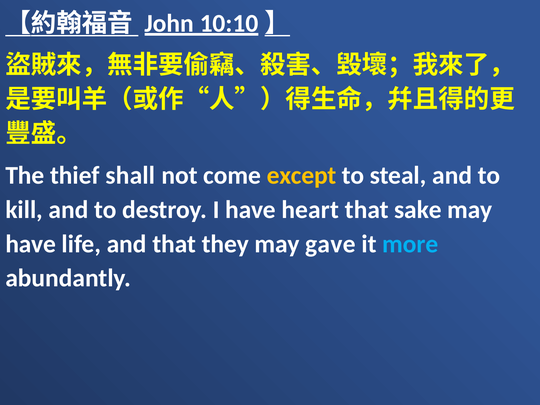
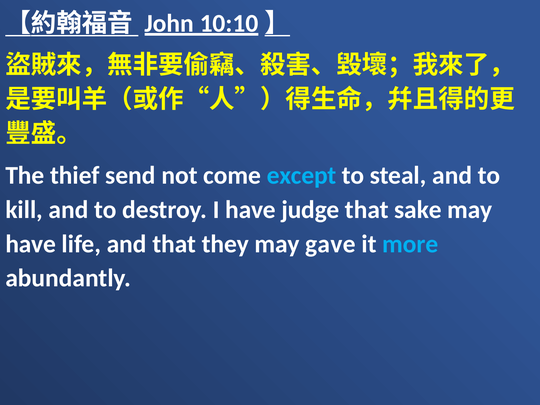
shall: shall -> send
except colour: yellow -> light blue
heart: heart -> judge
